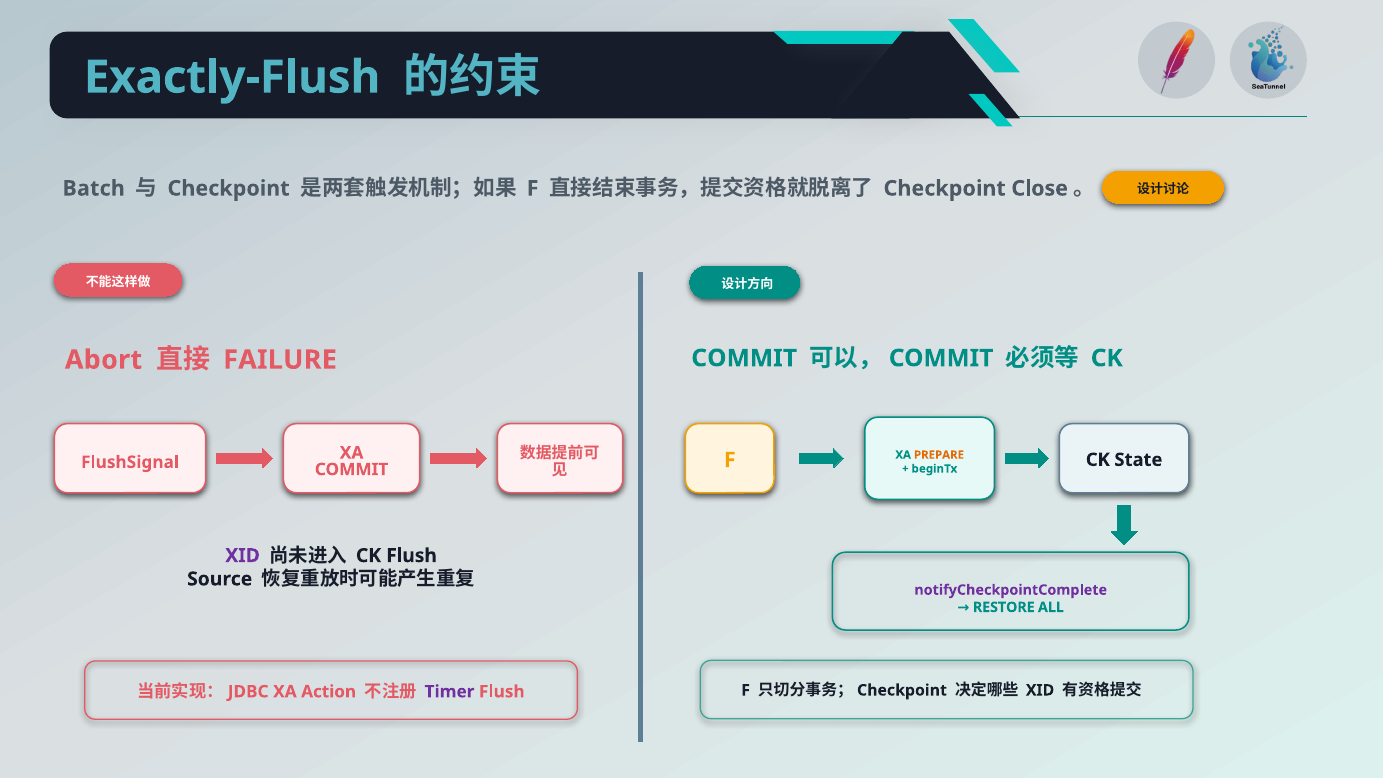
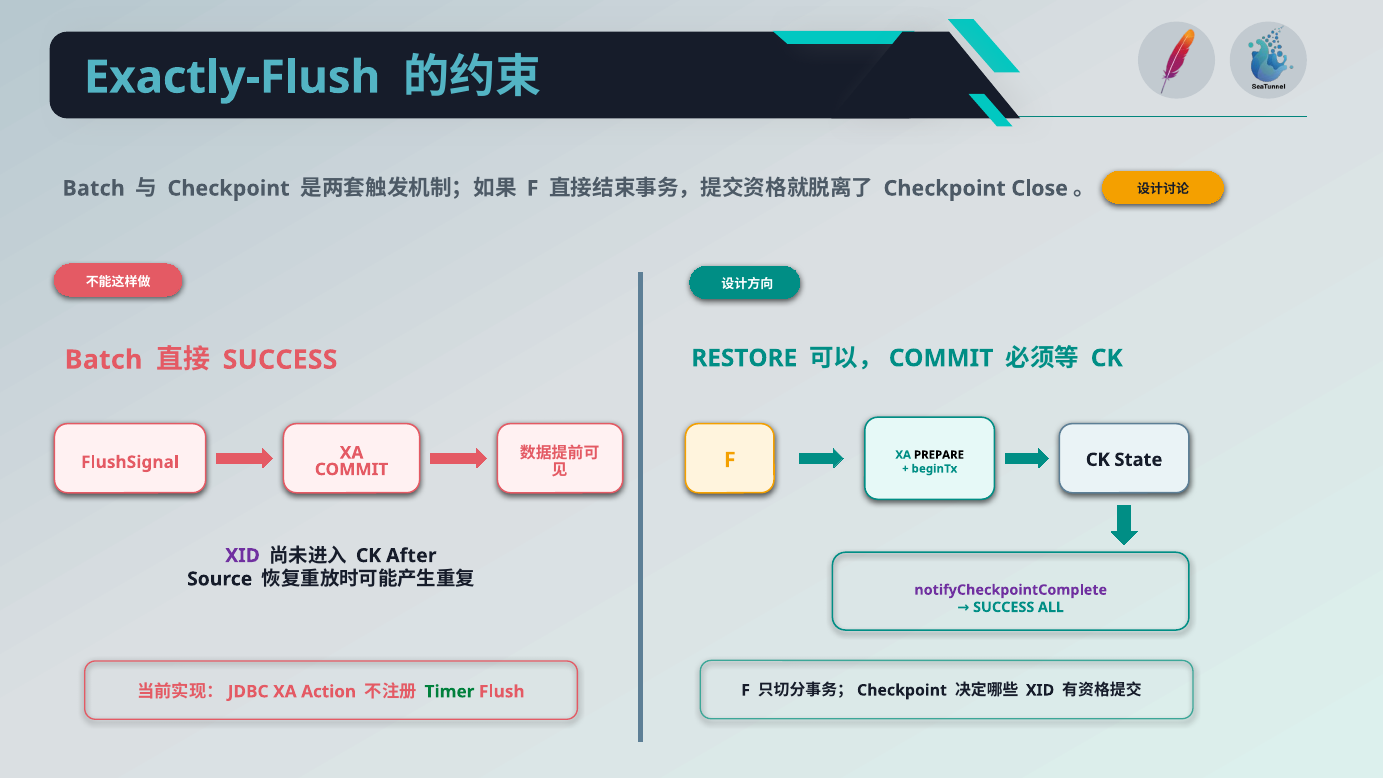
COMMIT at (744, 358): COMMIT -> RESTORE
Abort at (104, 360): Abort -> Batch
FAILURE at (280, 360): FAILURE -> SUCCESS
PREPARE colour: orange -> black
CK Flush: Flush -> After
RESTORE at (1004, 607): RESTORE -> SUCCESS
Timer colour: purple -> green
